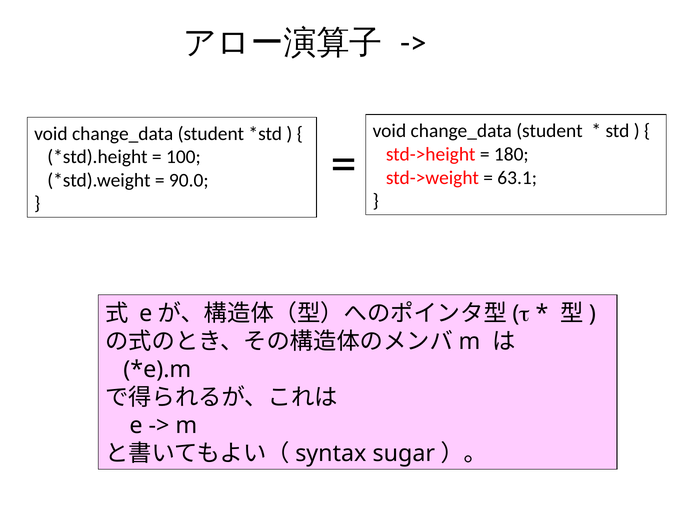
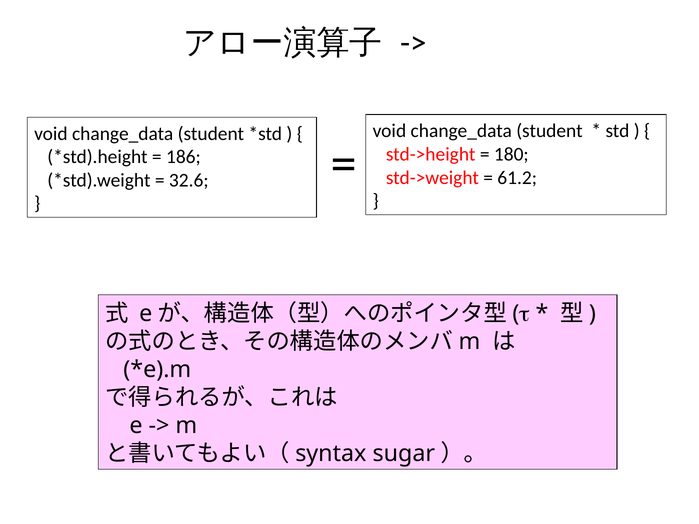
100: 100 -> 186
63.1: 63.1 -> 61.2
90.0: 90.0 -> 32.6
